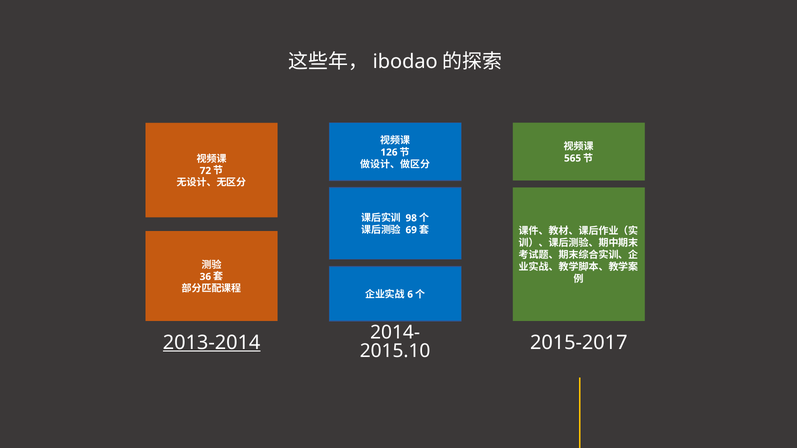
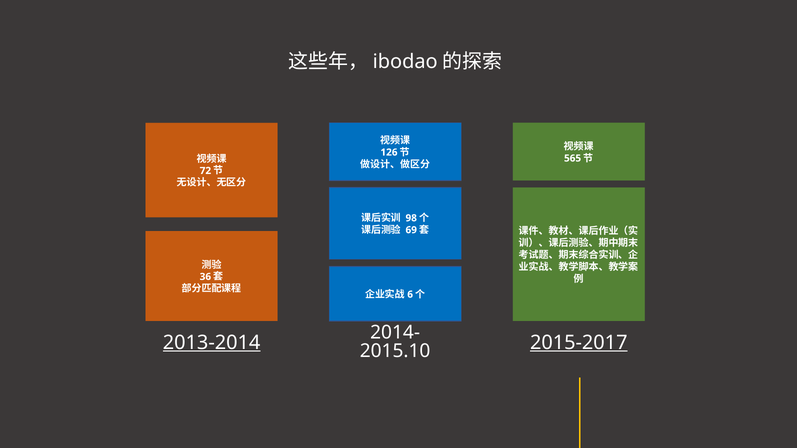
2015-2017 underline: none -> present
